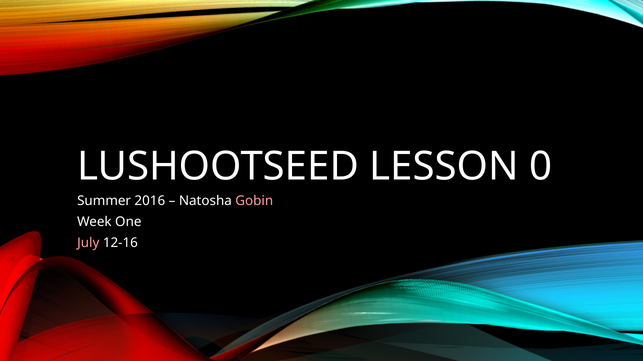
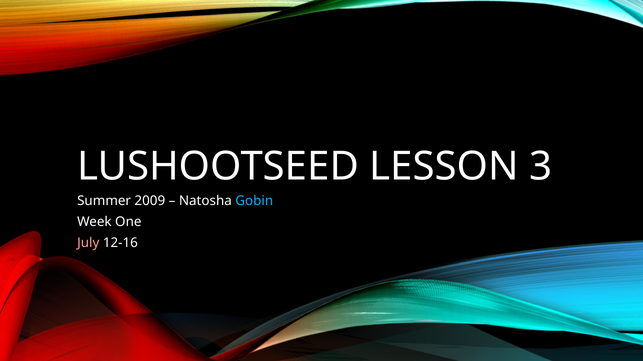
0: 0 -> 3
2016: 2016 -> 2009
Gobin colour: pink -> light blue
